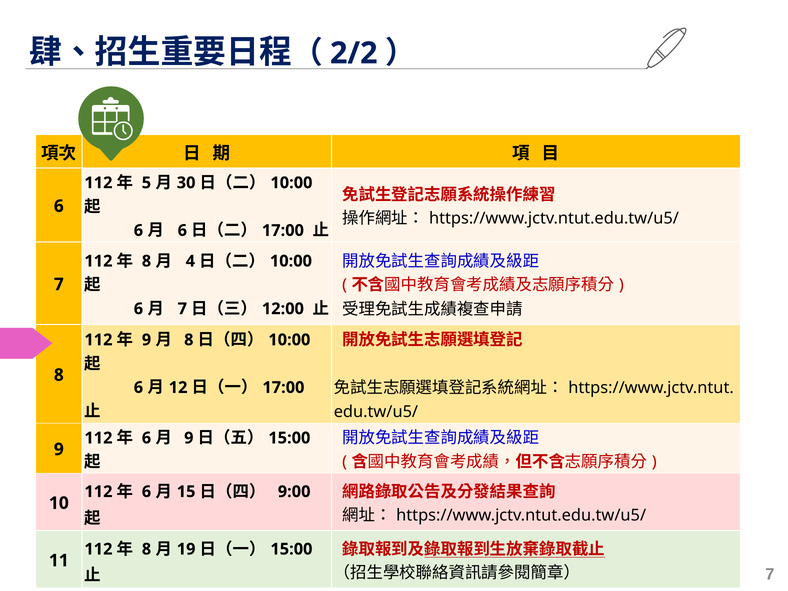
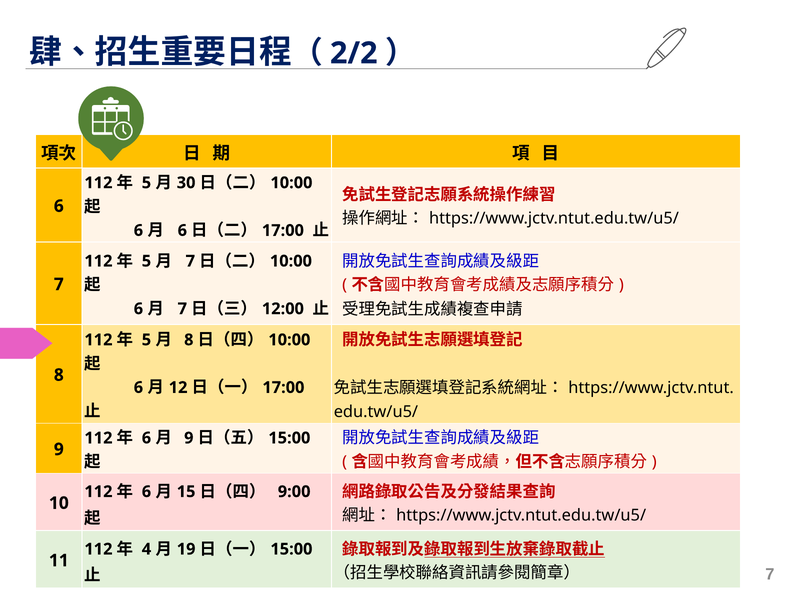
8 at (146, 261): 8 -> 5
4 at (190, 261): 4 -> 7
9 at (146, 340): 9 -> 5
8 at (146, 549): 8 -> 4
